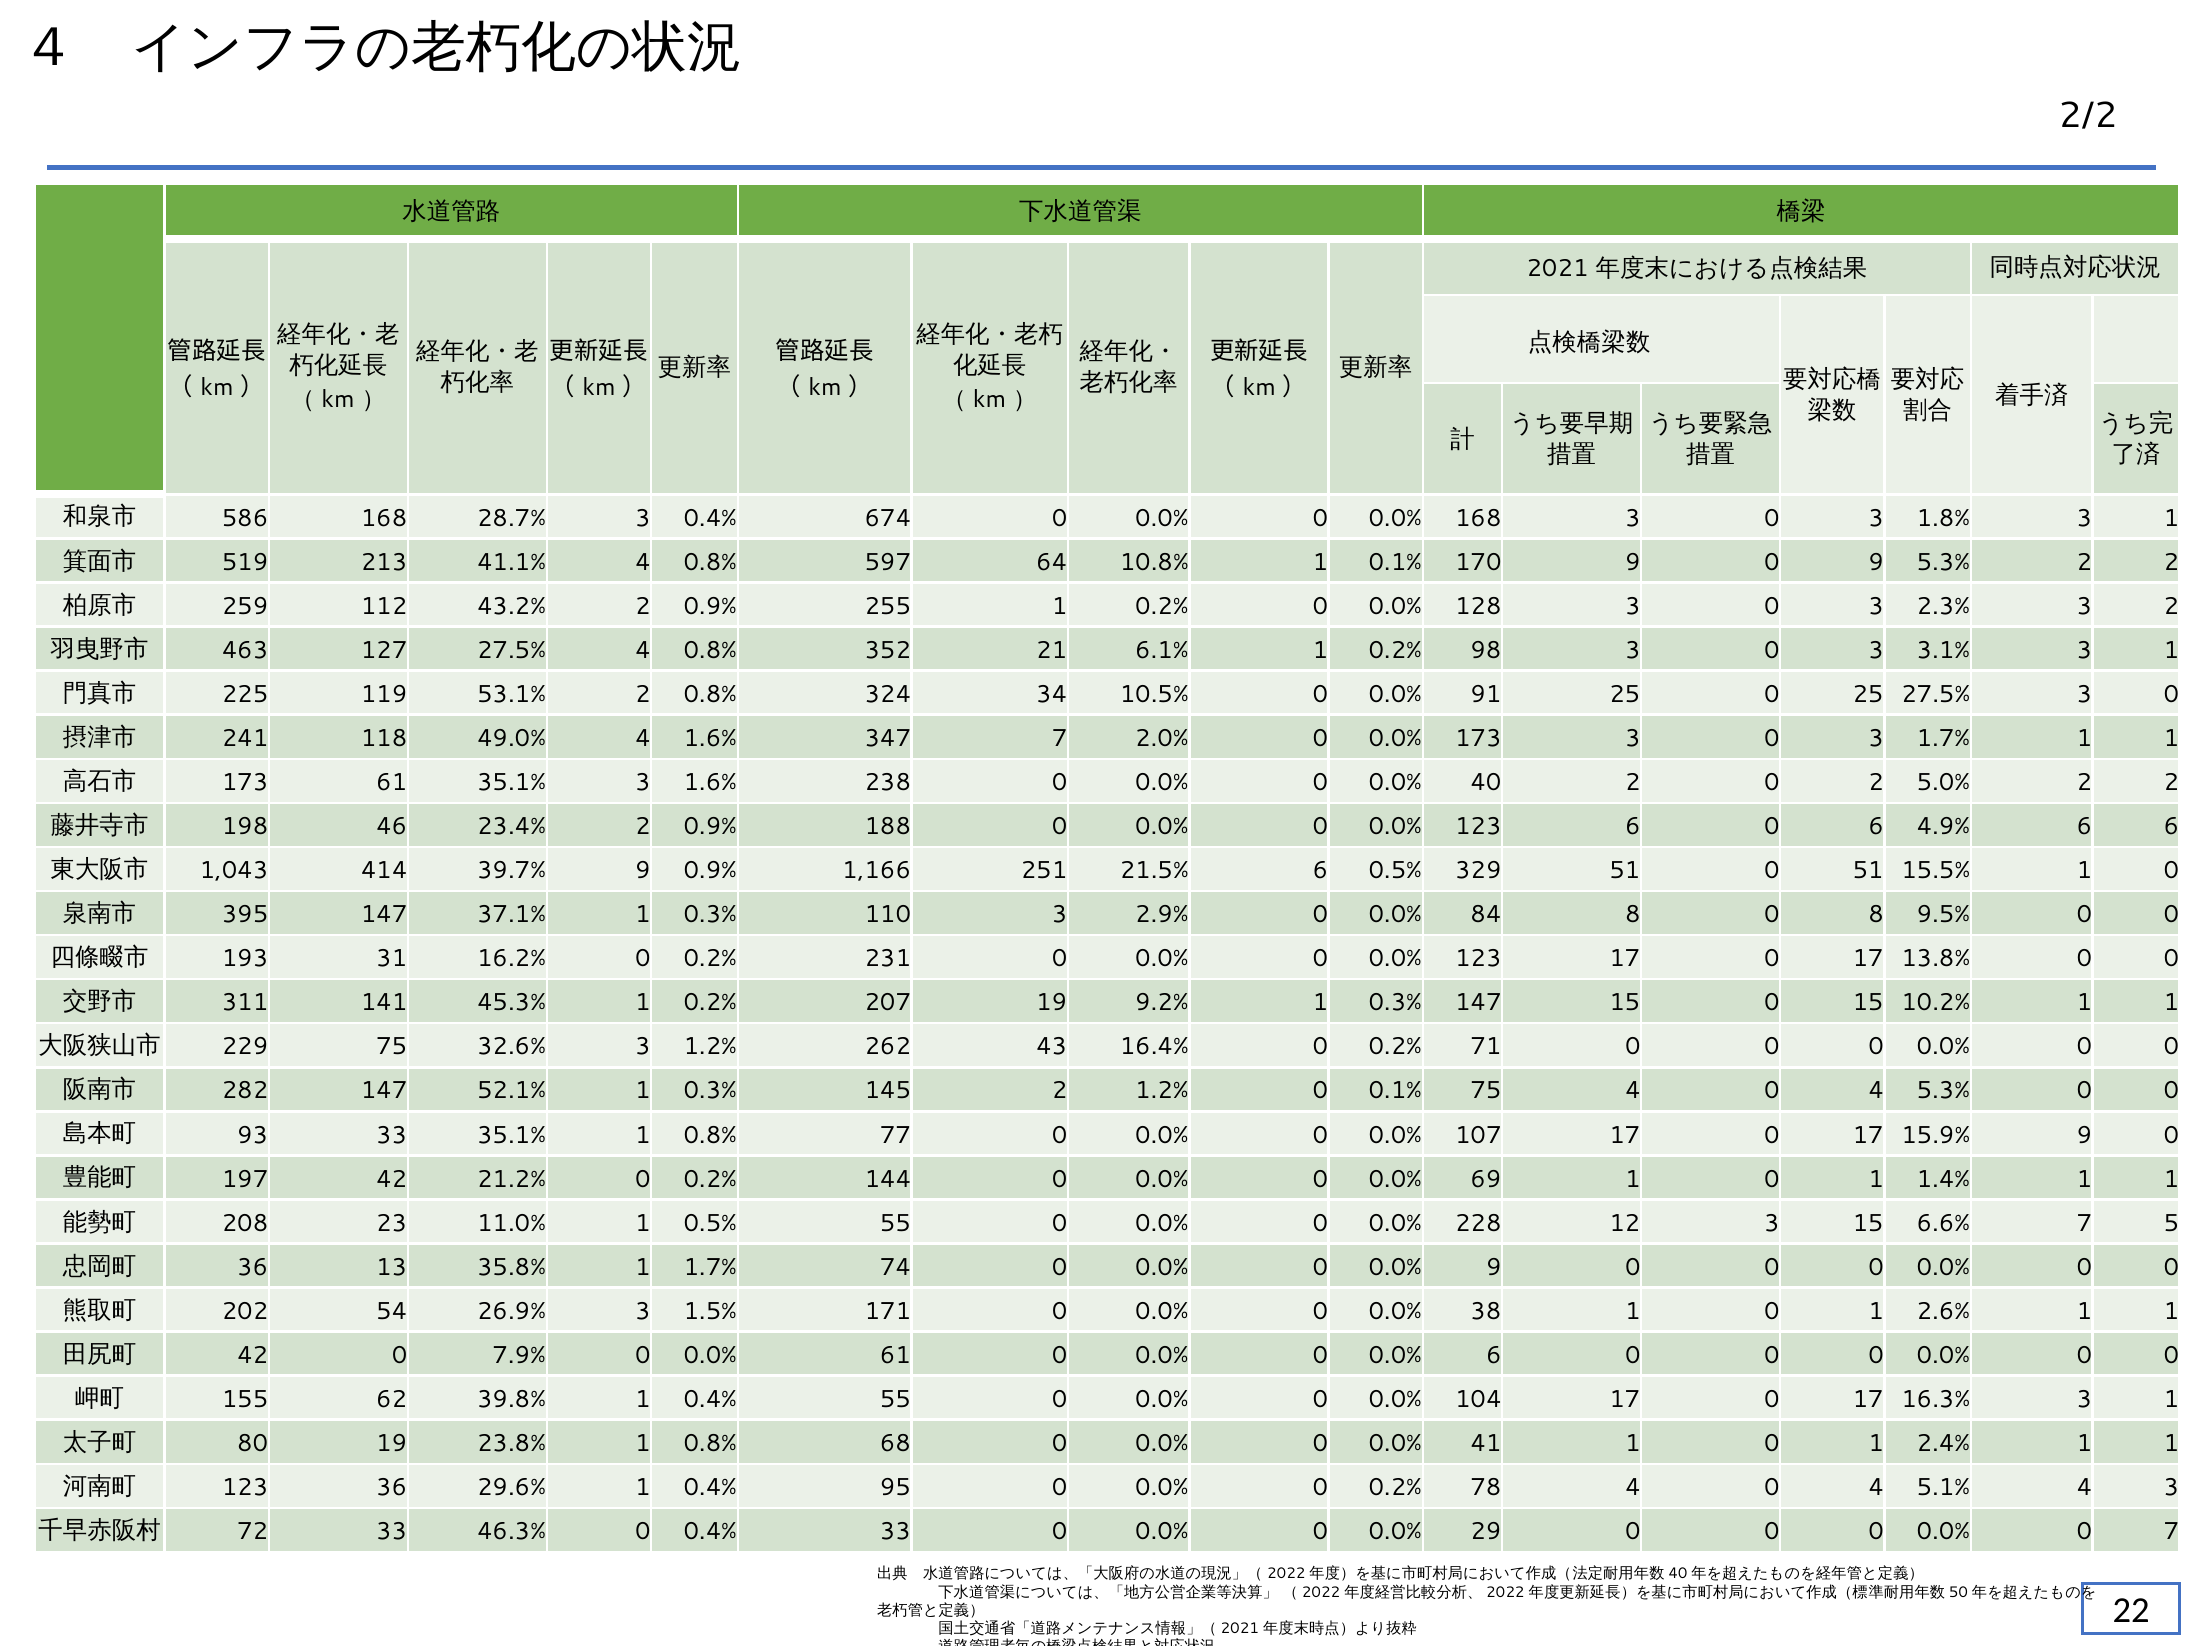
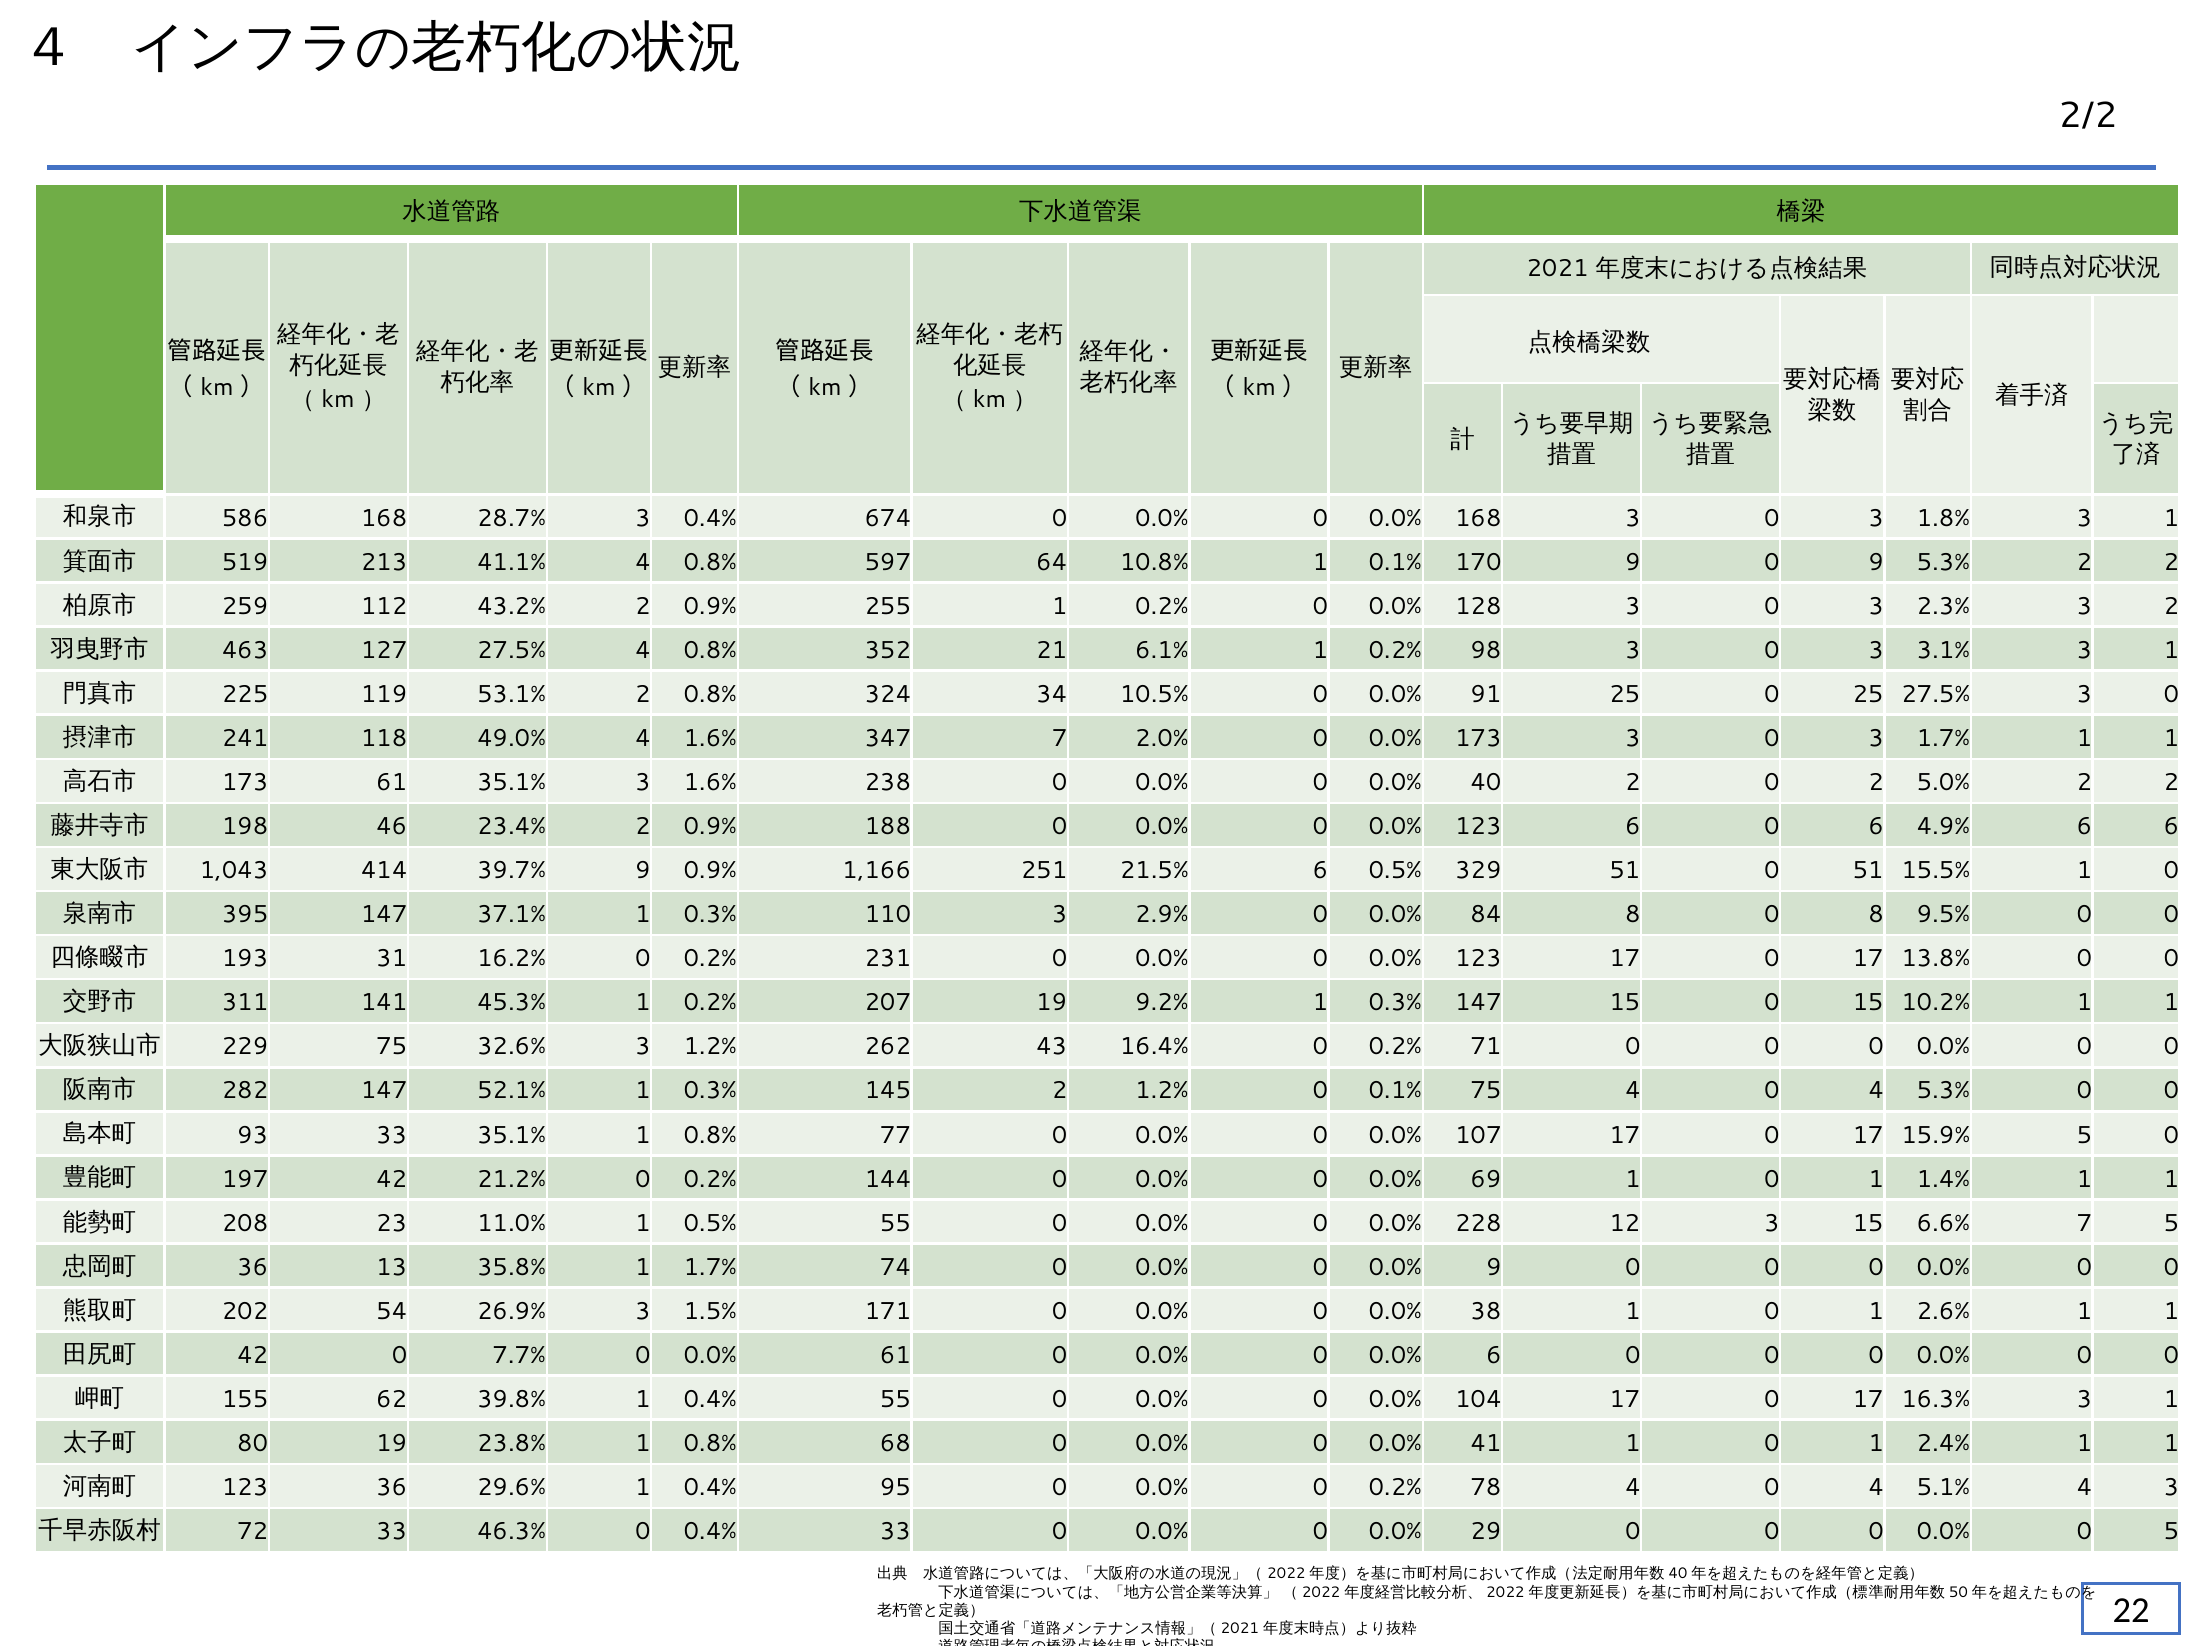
15.9% 9: 9 -> 5
7.9%: 7.9% -> 7.7%
0 7: 7 -> 5
